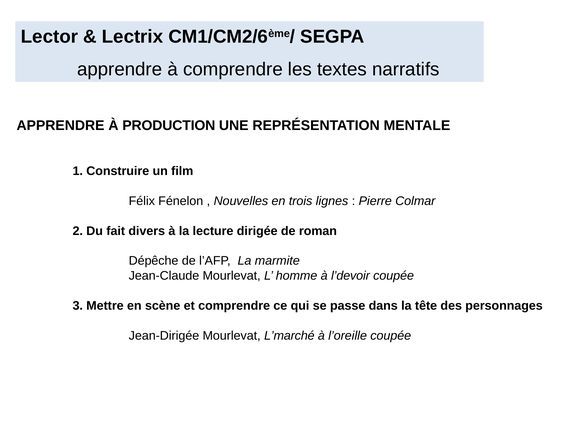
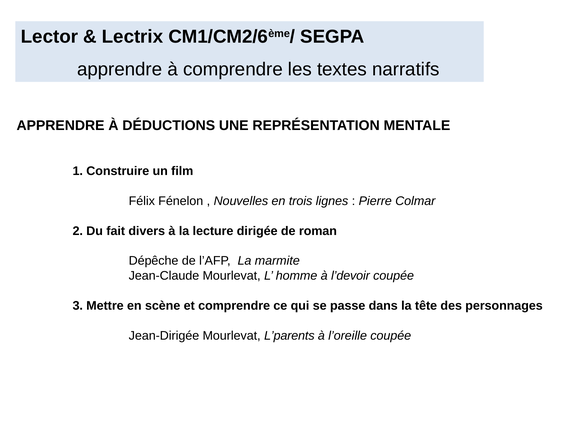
PRODUCTION: PRODUCTION -> DÉDUCTIONS
L’marché: L’marché -> L’parents
